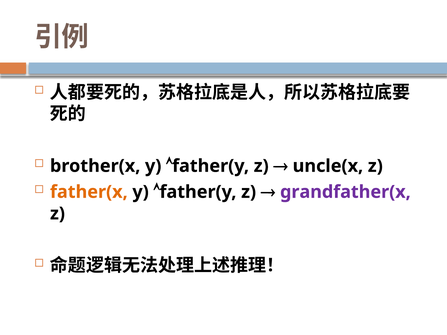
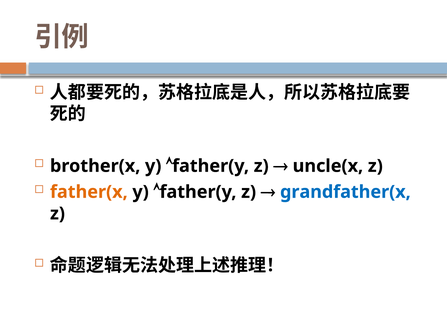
grandfather(x colour: purple -> blue
